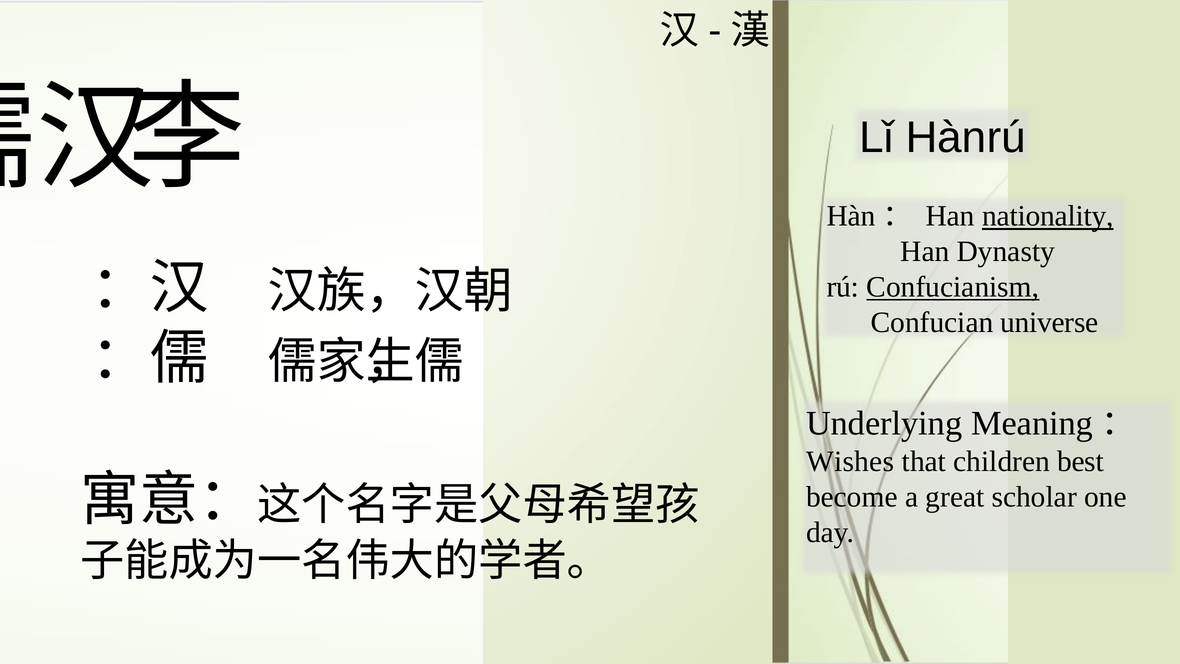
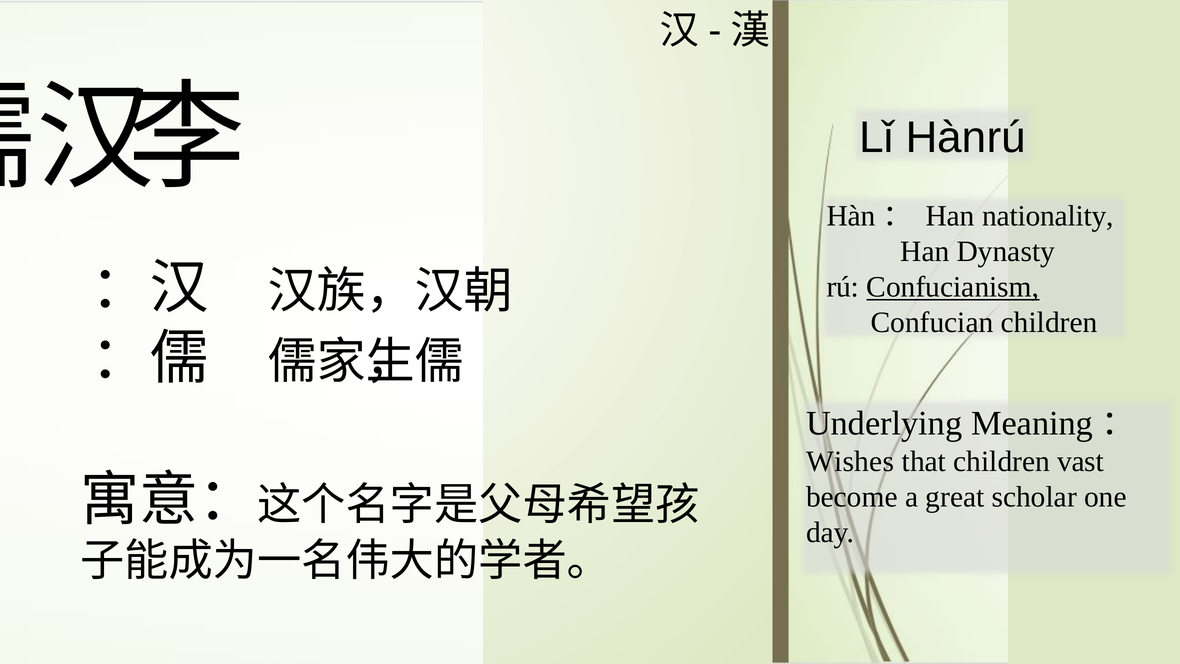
nationality underline: present -> none
Confucian universe: universe -> children
best: best -> vast
